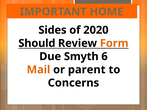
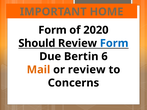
Sides at (52, 30): Sides -> Form
Form at (114, 43) colour: orange -> blue
Smyth: Smyth -> Bertin
or parent: parent -> review
